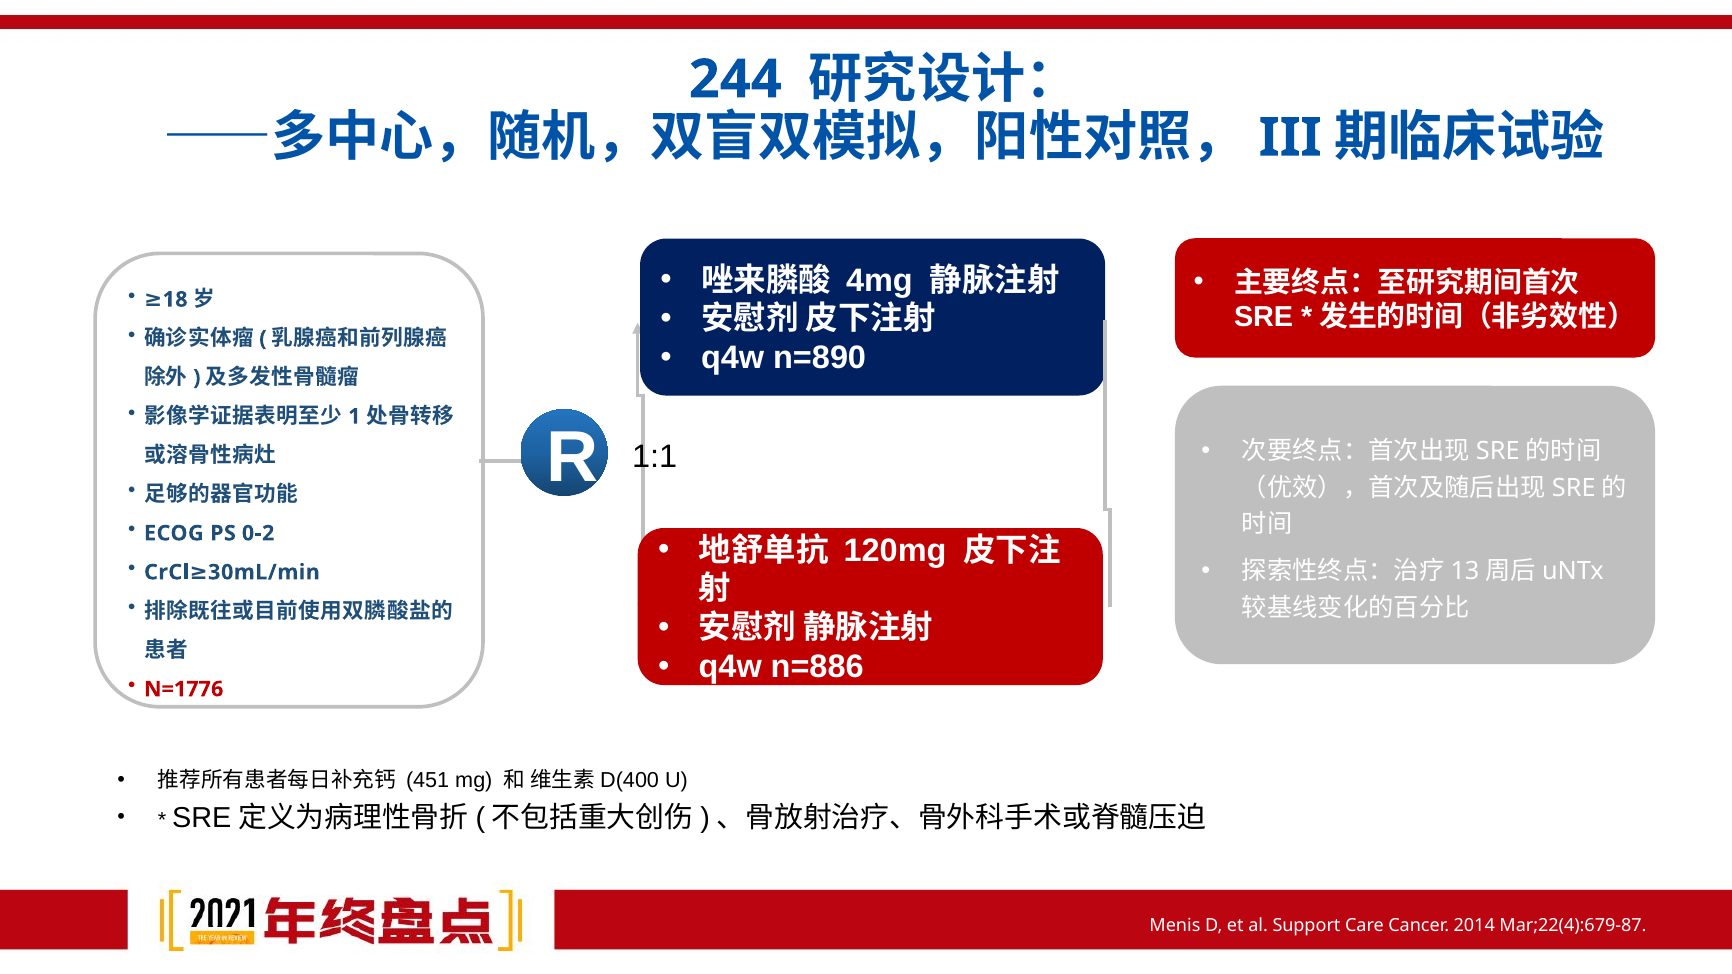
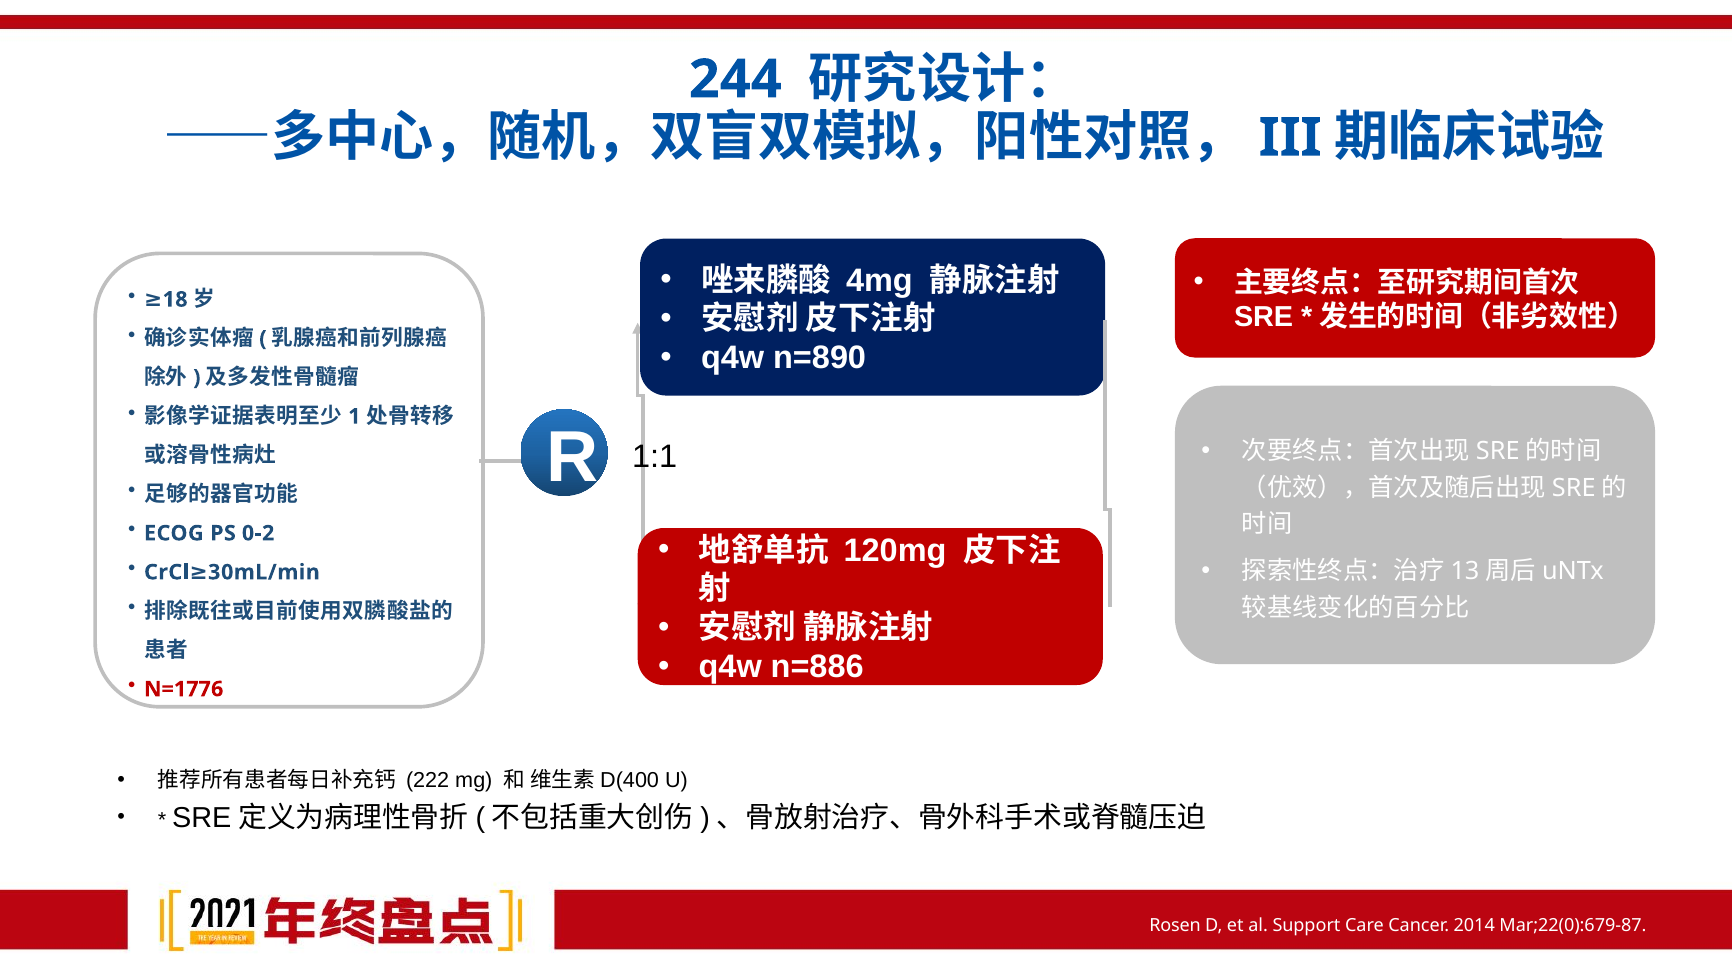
451: 451 -> 222
Menis: Menis -> Rosen
Mar;22(4):679-87: Mar;22(4):679-87 -> Mar;22(0):679-87
